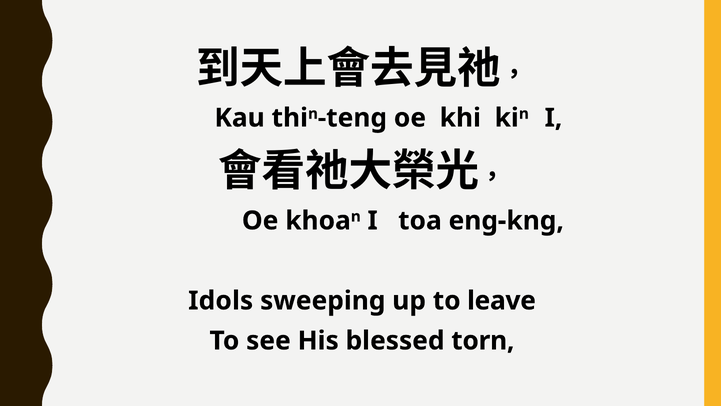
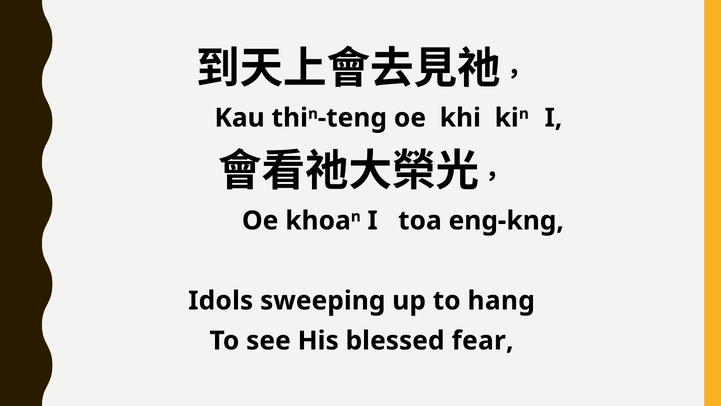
leave: leave -> hang
torn: torn -> fear
